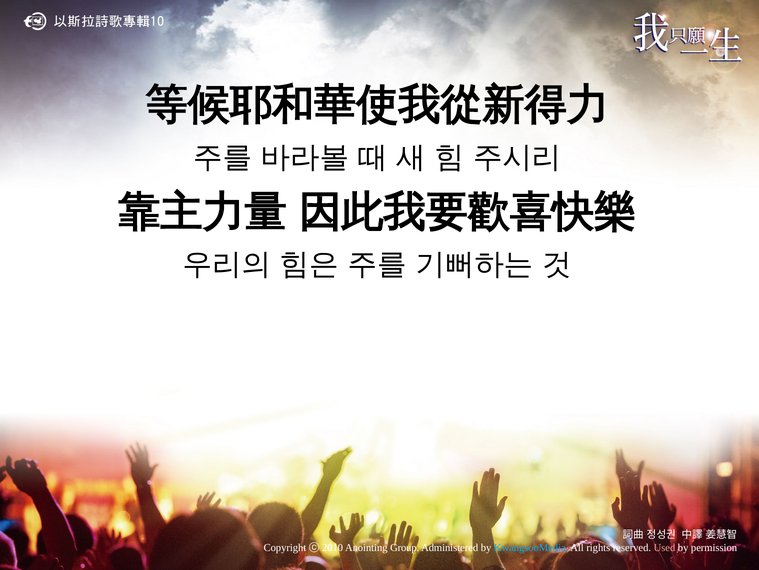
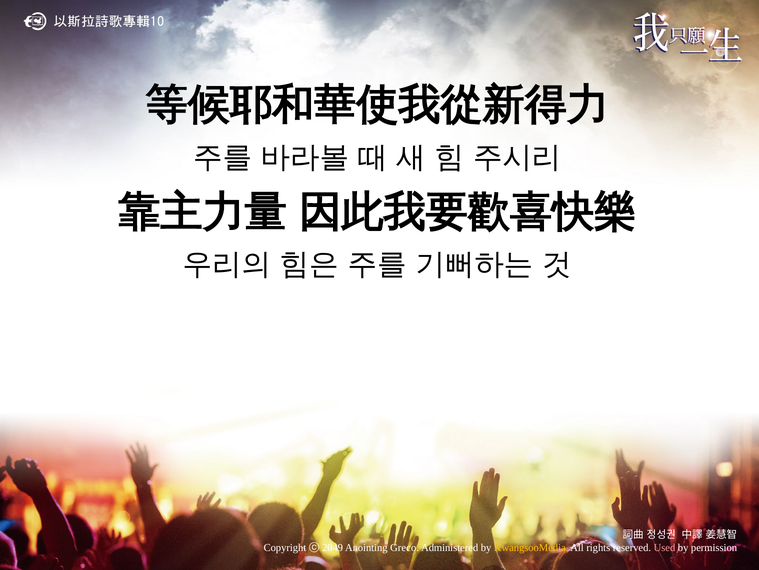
2010: 2010 -> 2049
Group: Group -> Greco
KwangsooMedia colour: light blue -> yellow
